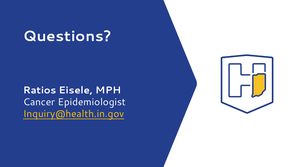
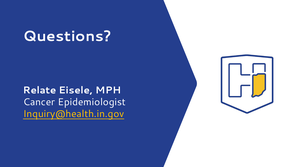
Ratios: Ratios -> Relate
